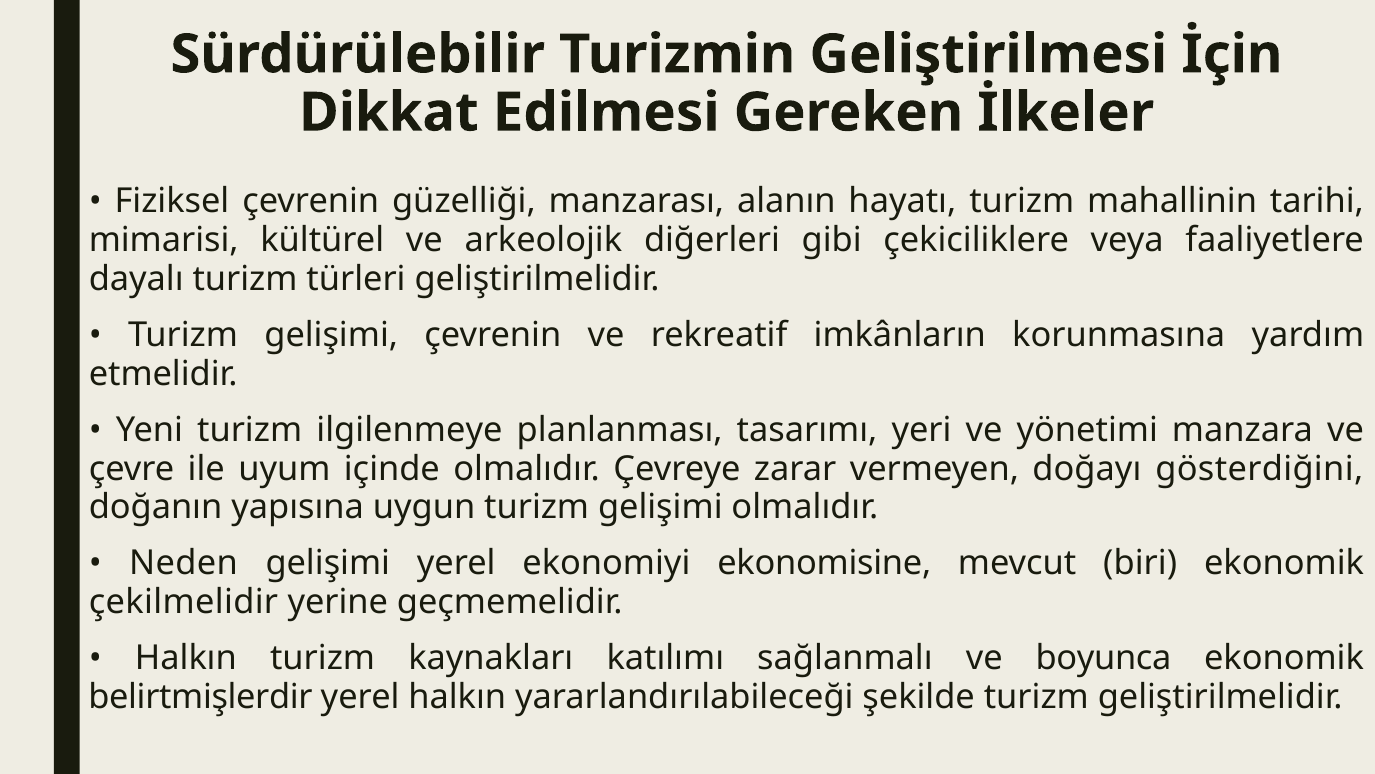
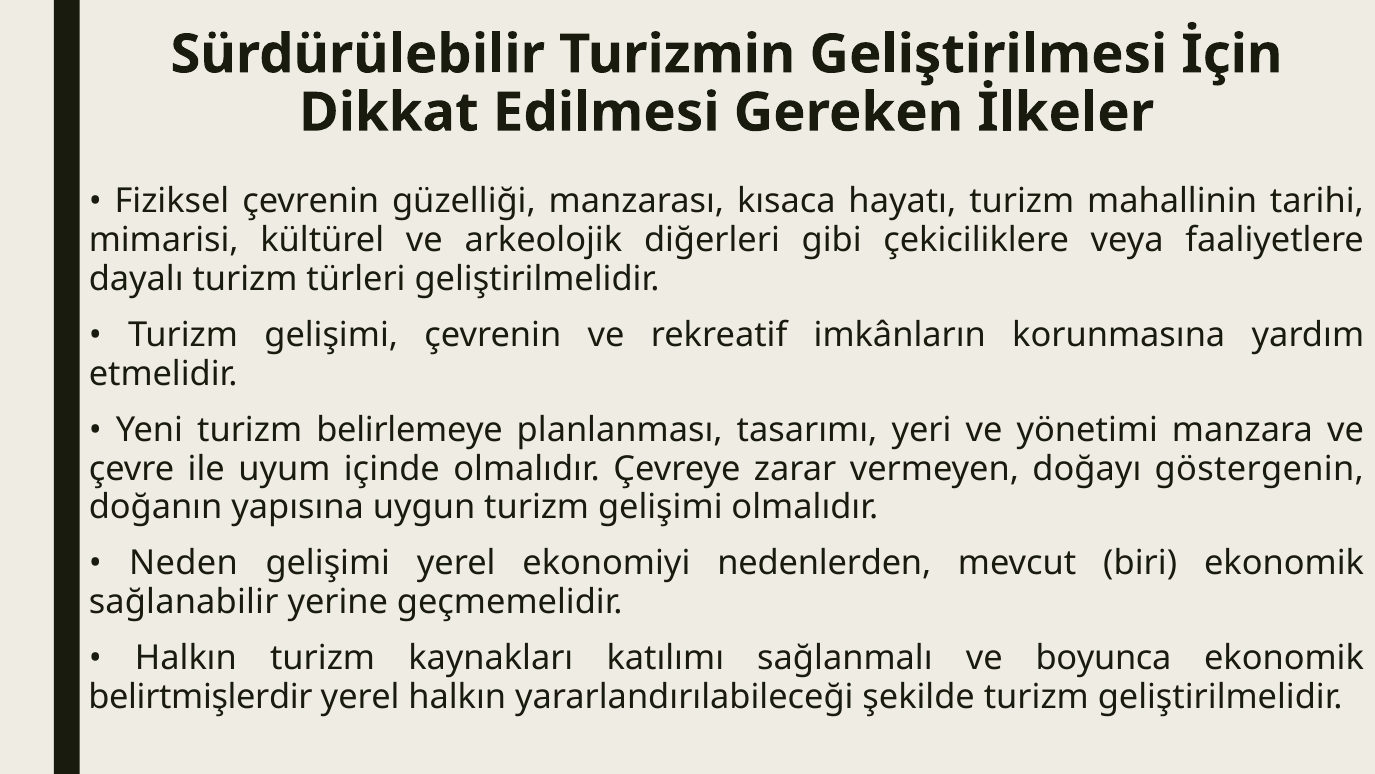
alanın: alanın -> kısaca
ilgilenmeye: ilgilenmeye -> belirlemeye
gösterdiğini: gösterdiğini -> göstergenin
ekonomisine: ekonomisine -> nedenlerden
çekilmelidir: çekilmelidir -> sağlanabilir
